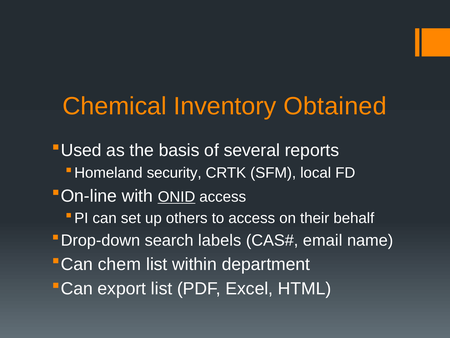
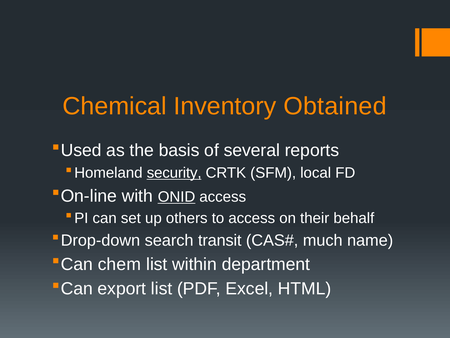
security underline: none -> present
labels: labels -> transit
email: email -> much
